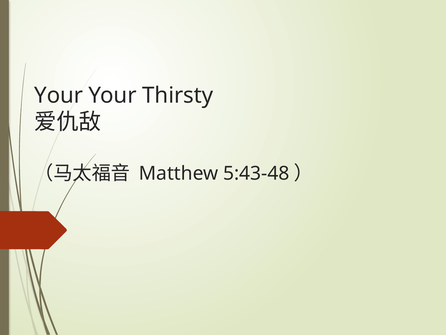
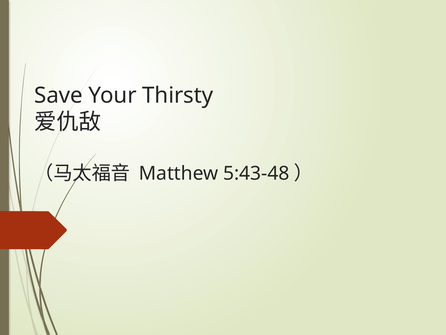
Your at (59, 95): Your -> Save
